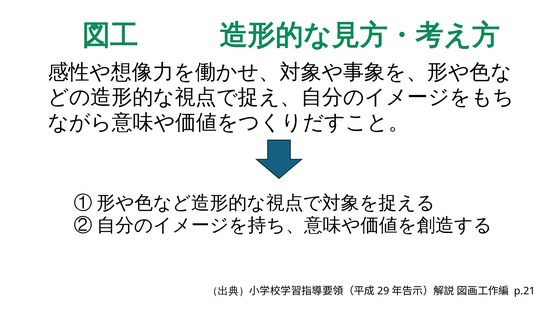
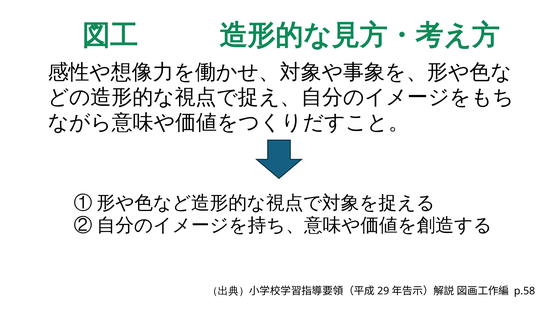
p.21: p.21 -> p.58
